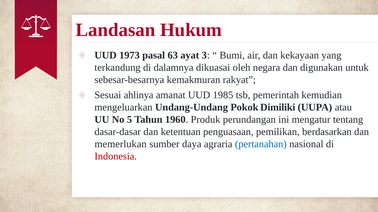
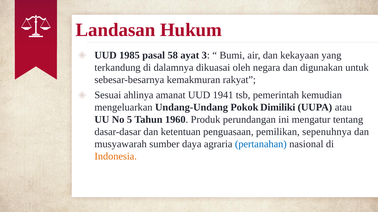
1973: 1973 -> 1985
63: 63 -> 58
1985: 1985 -> 1941
berdasarkan: berdasarkan -> sepenuhnya
memerlukan: memerlukan -> musyawarah
Indonesia colour: red -> orange
